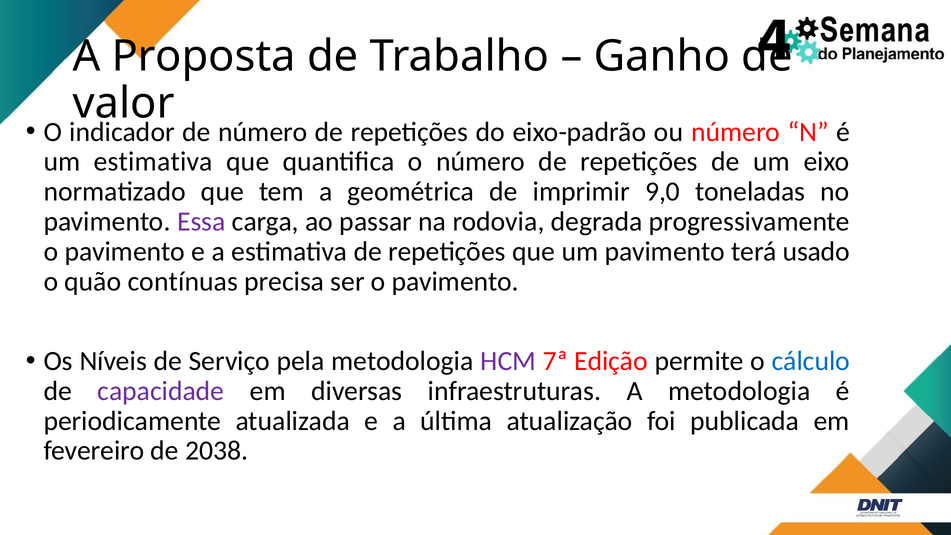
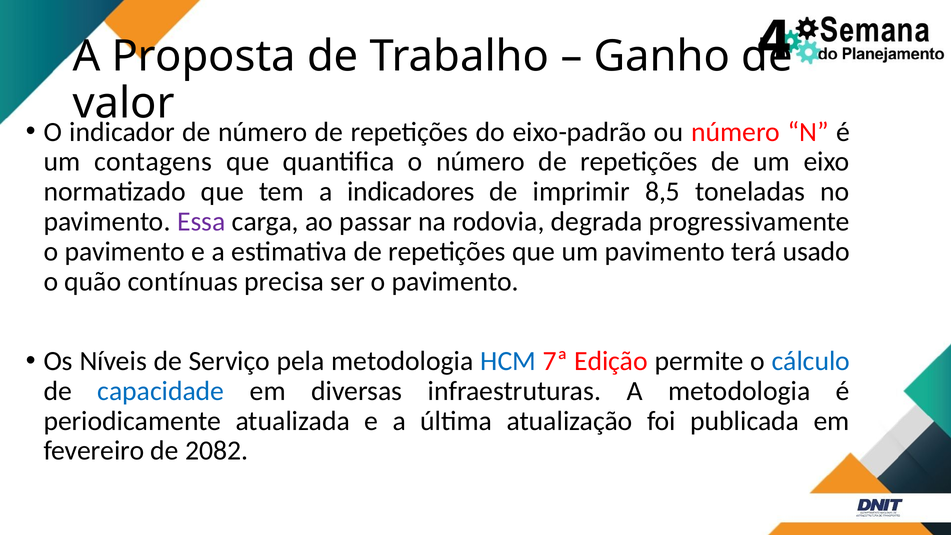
um estimativa: estimativa -> contagens
geométrica: geométrica -> indicadores
9,0: 9,0 -> 8,5
HCM colour: purple -> blue
capacidade colour: purple -> blue
2038: 2038 -> 2082
